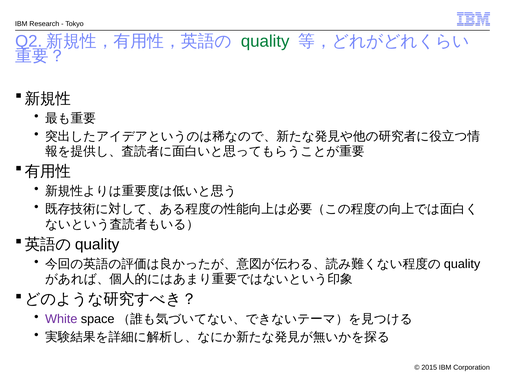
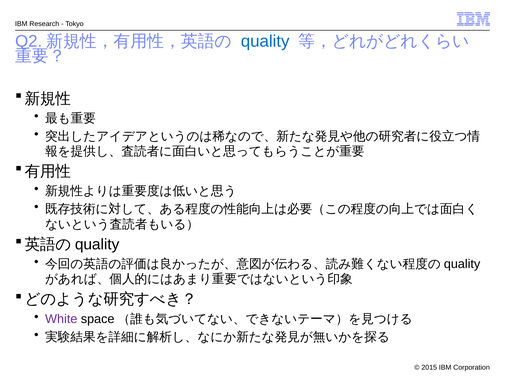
quality colour: green -> blue
